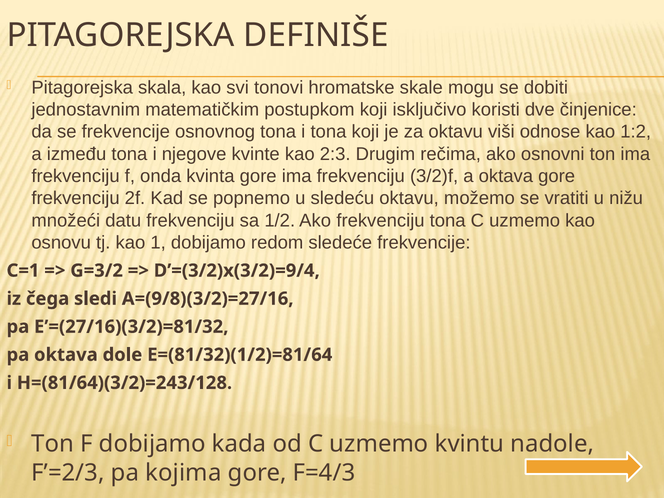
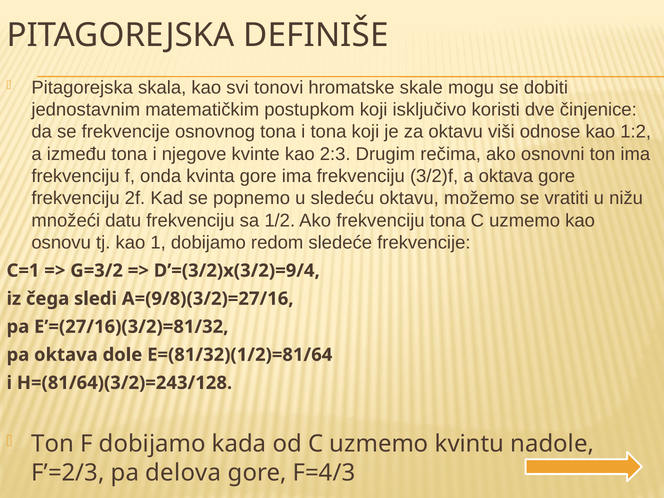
kojima: kojima -> delova
